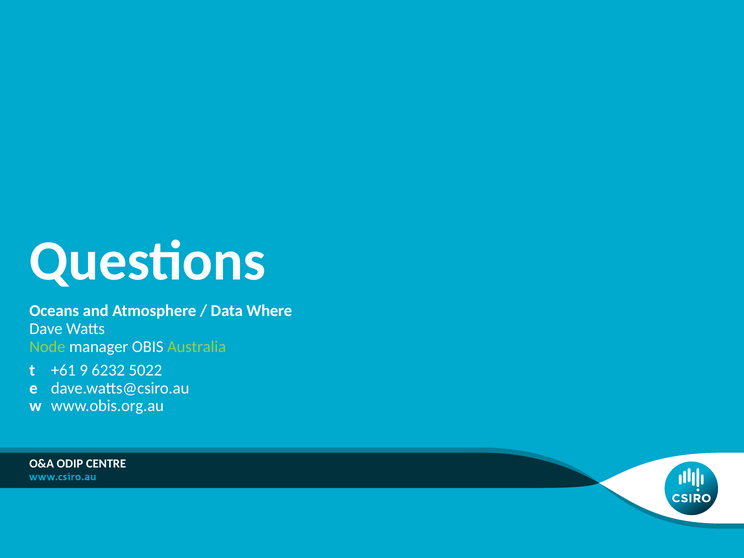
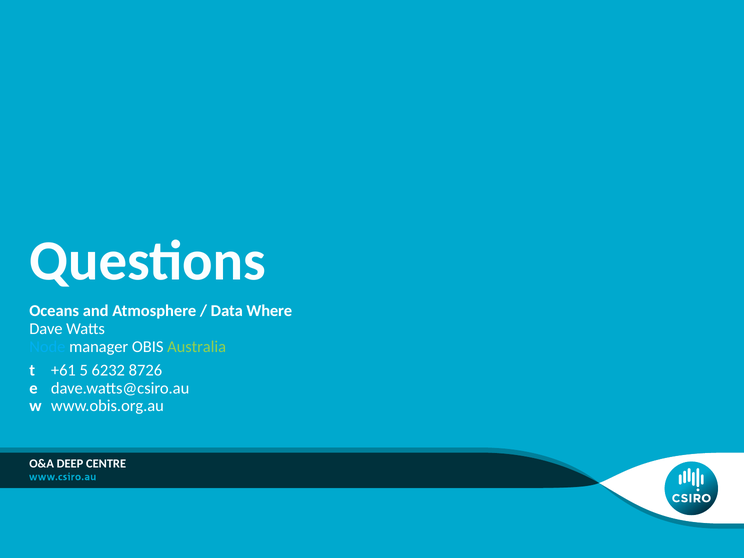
Node colour: light green -> light blue
9: 9 -> 5
5022: 5022 -> 8726
ODIP: ODIP -> DEEP
